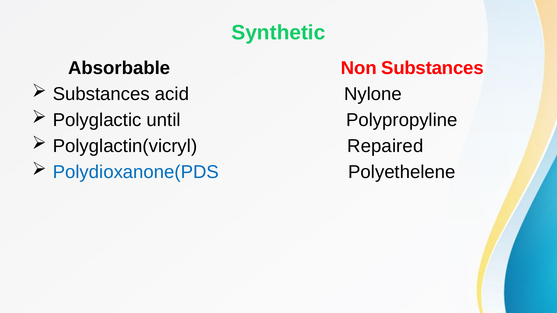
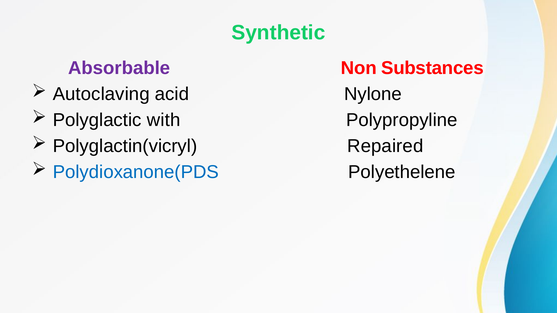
Absorbable colour: black -> purple
Substances at (101, 94): Substances -> Autoclaving
until: until -> with
